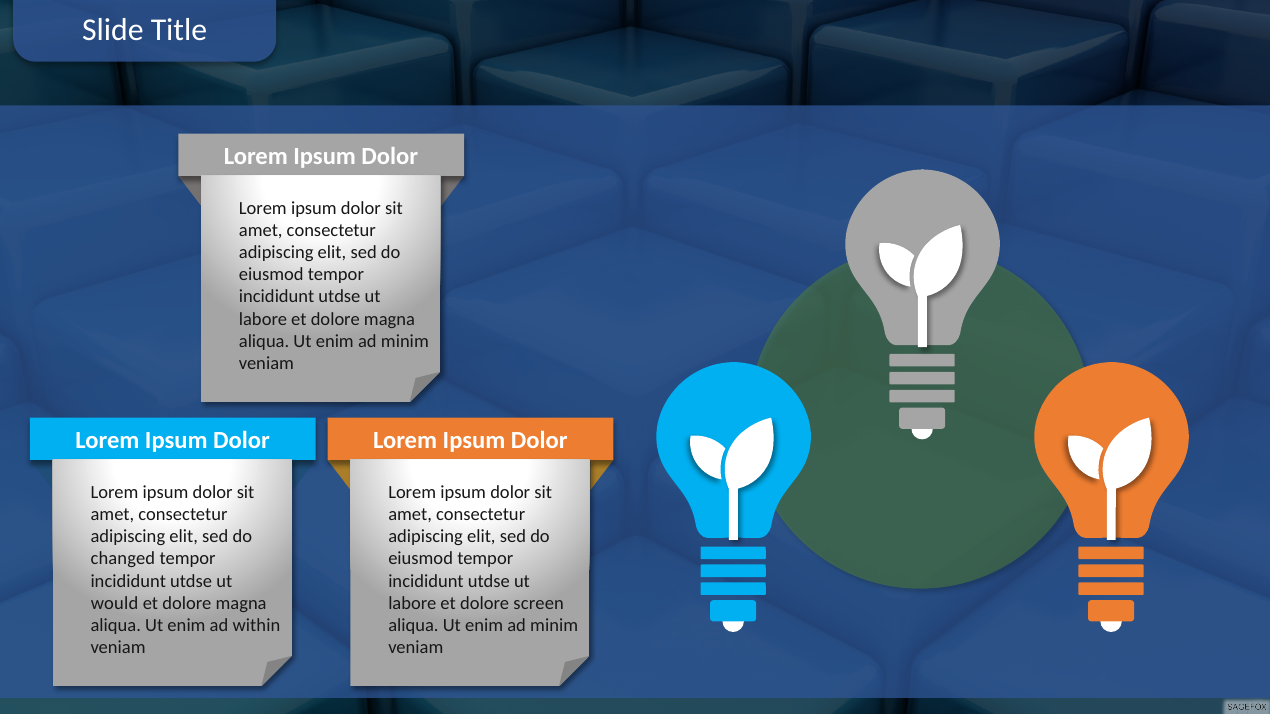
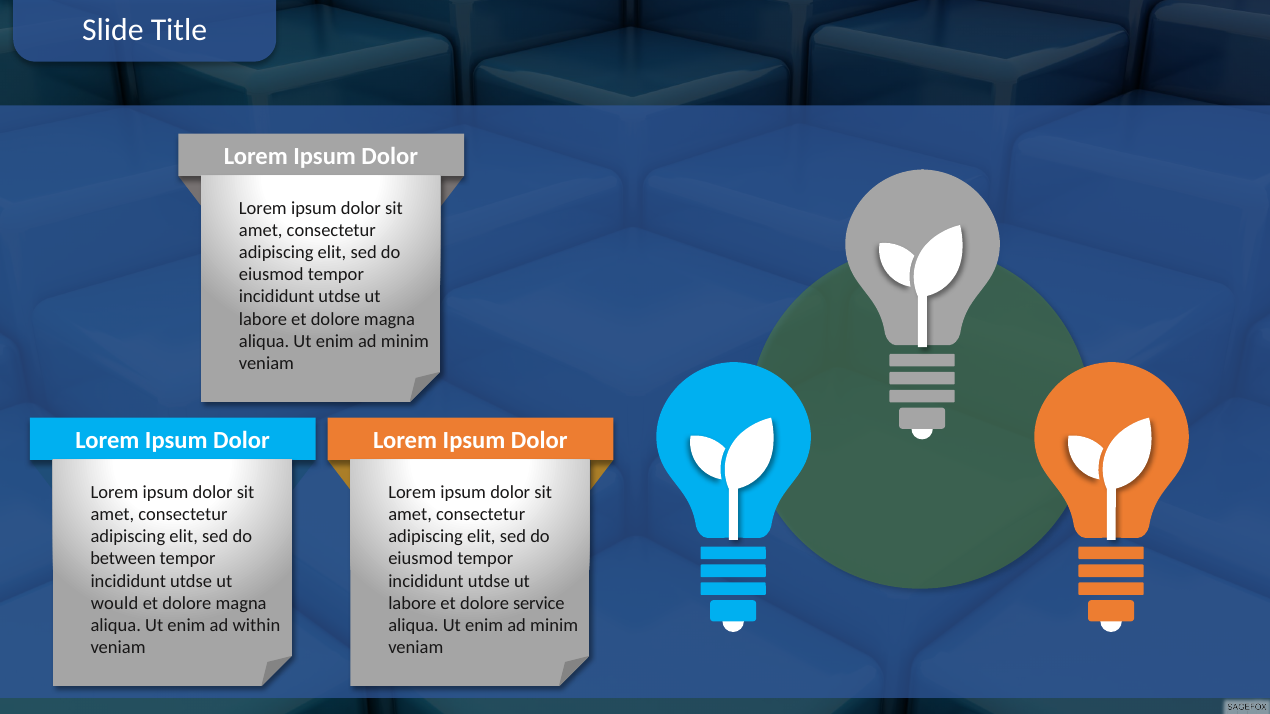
changed: changed -> between
screen: screen -> service
